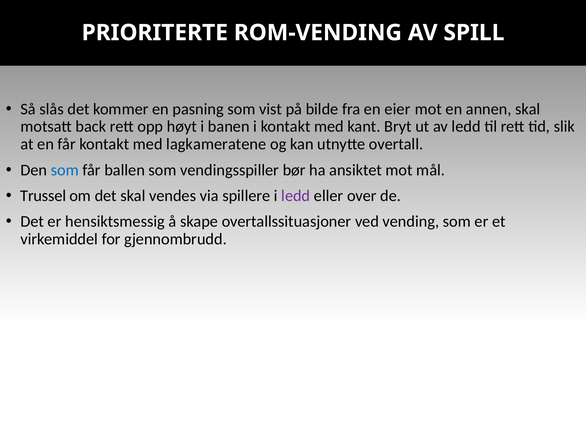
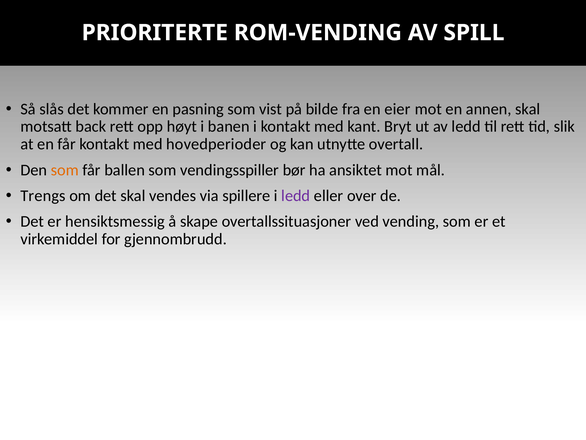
lagkameratene: lagkameratene -> hovedperioder
som at (65, 170) colour: blue -> orange
Trussel: Trussel -> Trengs
